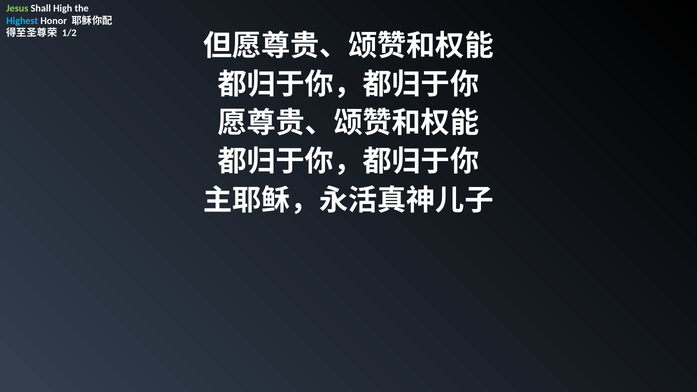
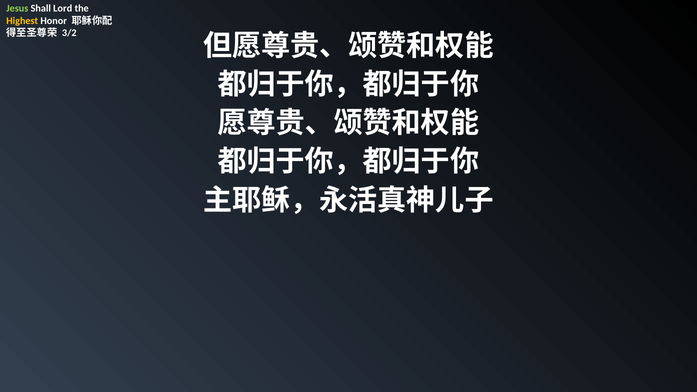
High: High -> Lord
Highest colour: light blue -> yellow
1/2: 1/2 -> 3/2
